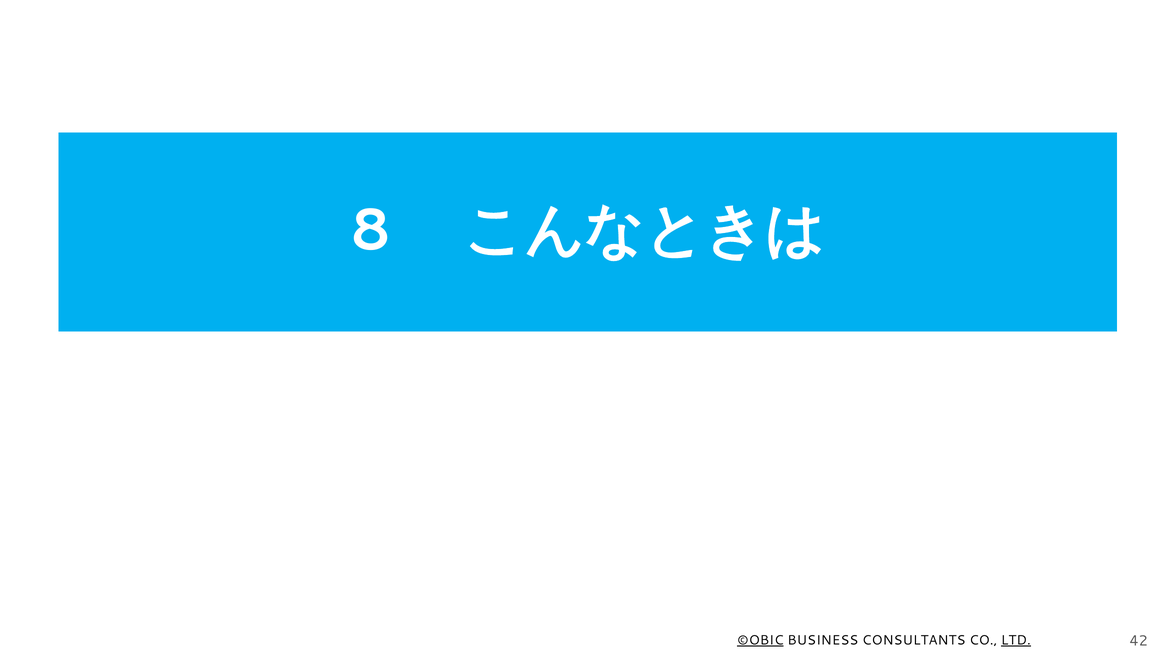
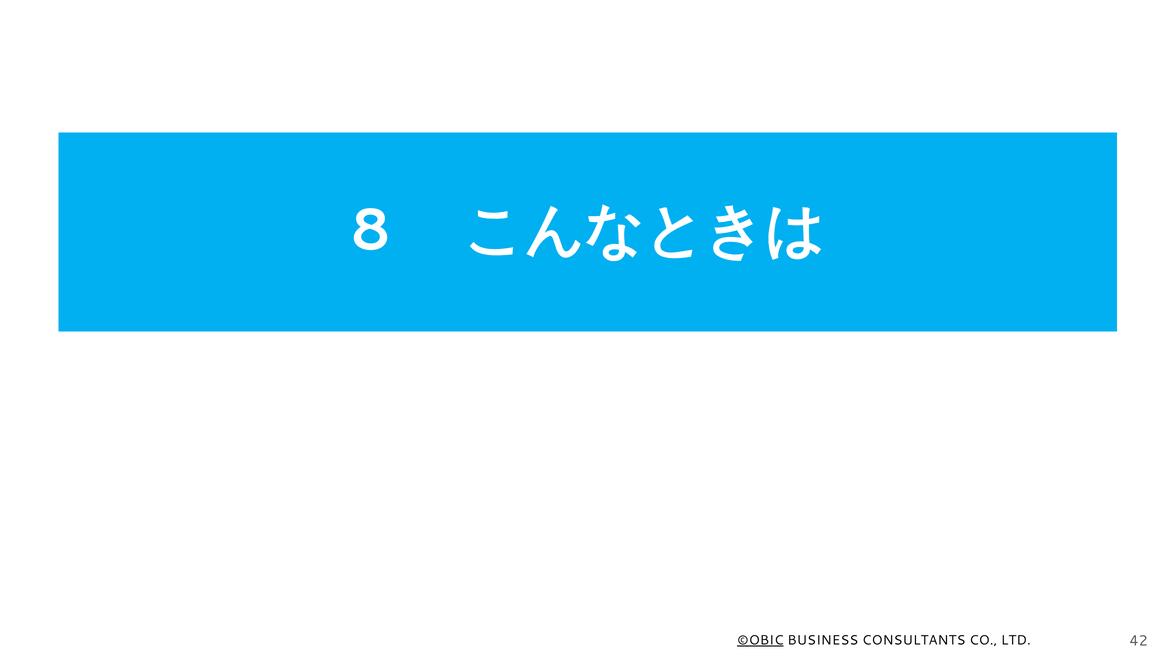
LTD underline: present -> none
